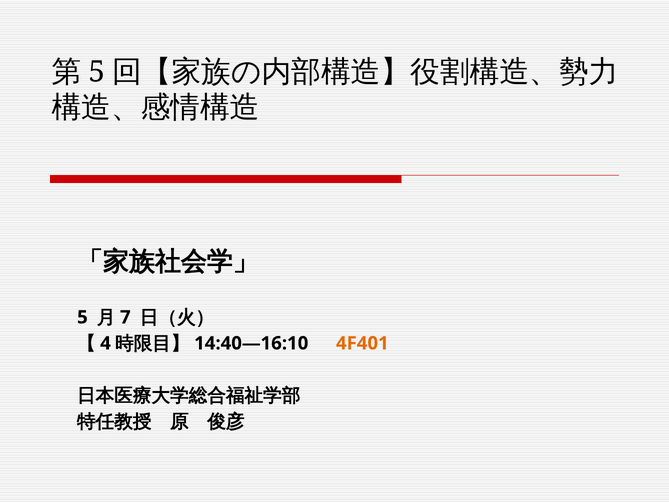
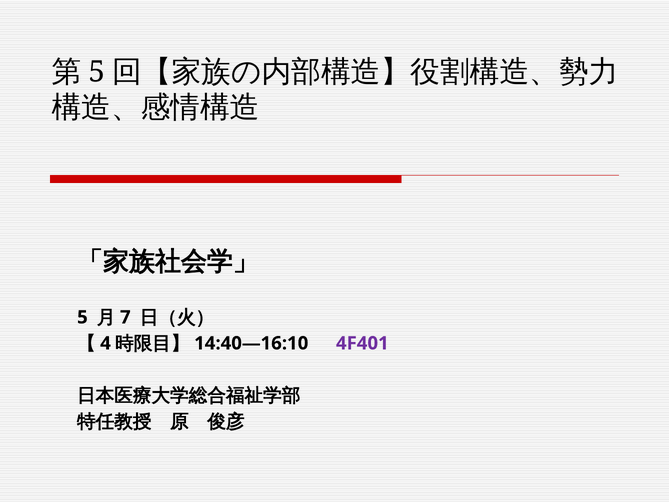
4F401 colour: orange -> purple
